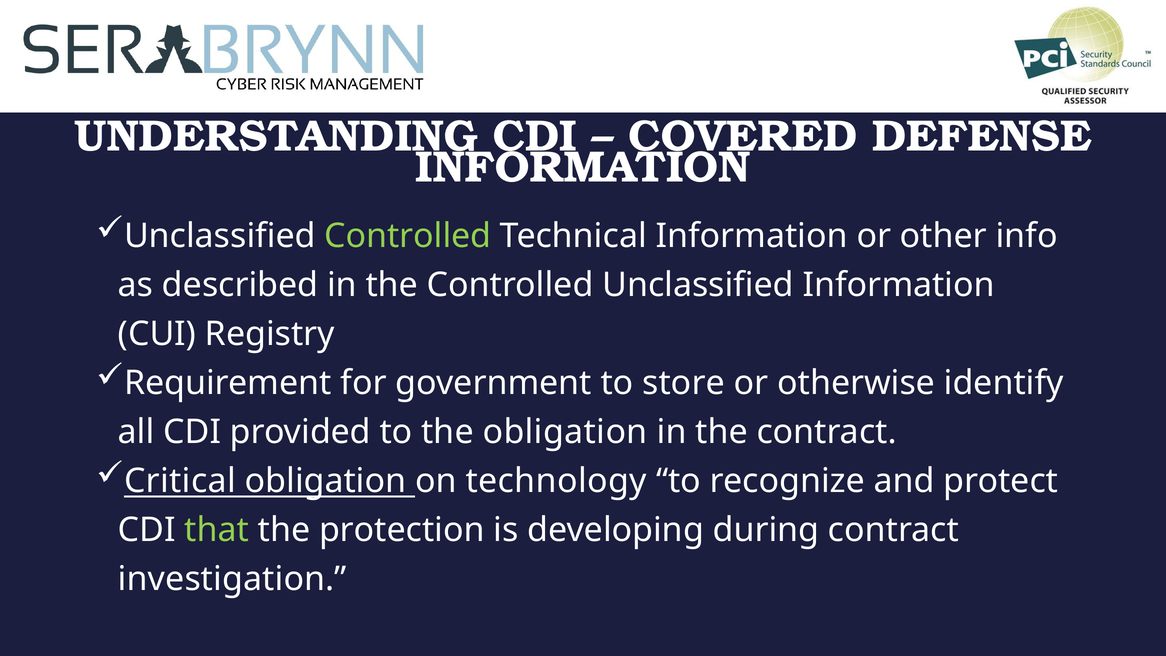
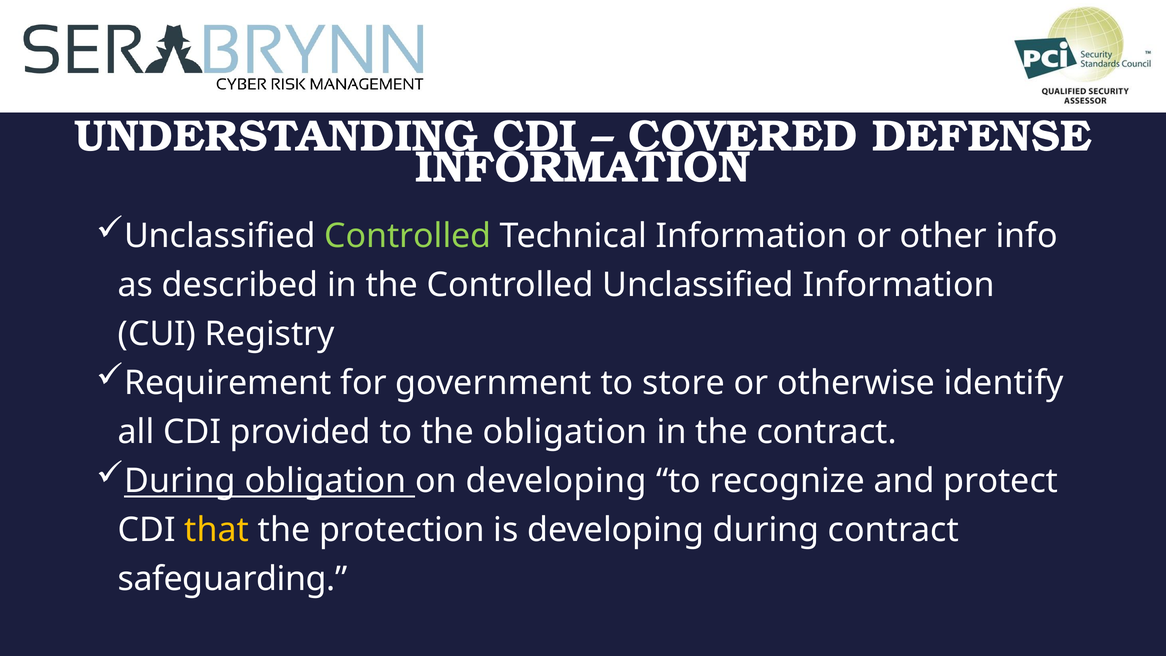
Critical at (180, 481): Critical -> During
on technology: technology -> developing
that colour: light green -> yellow
investigation: investigation -> safeguarding
